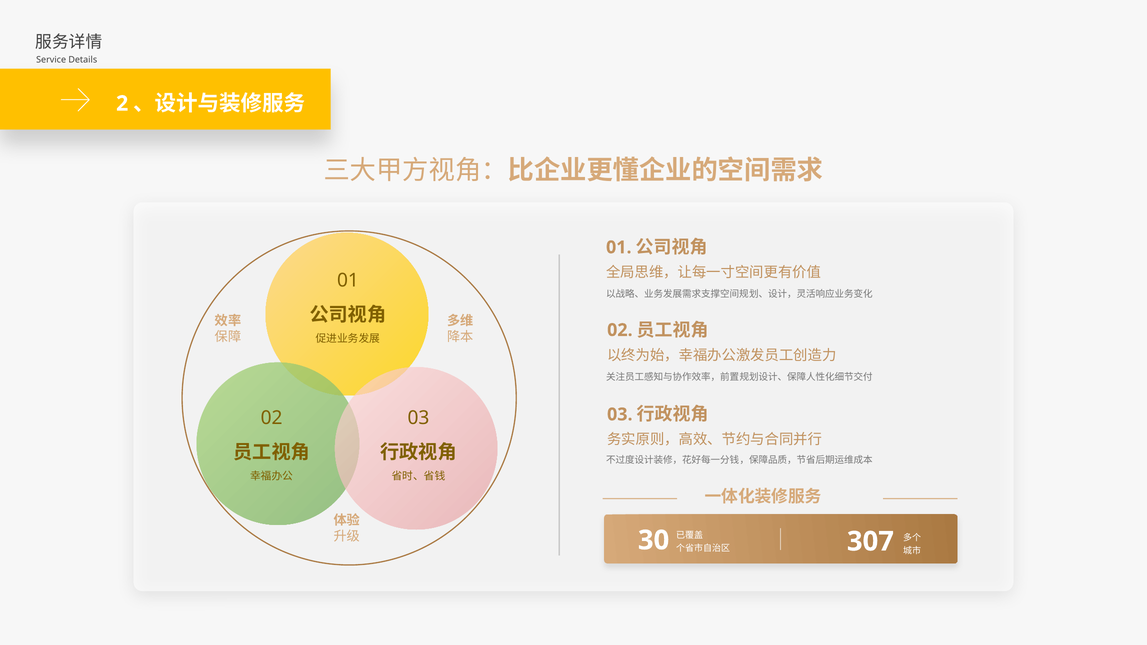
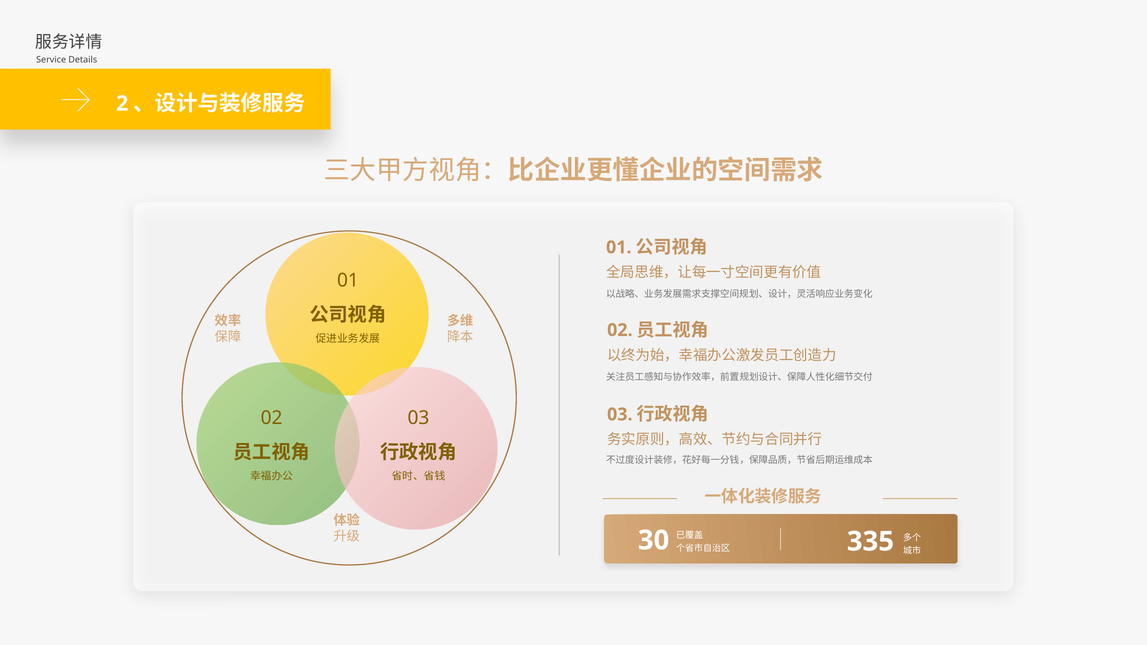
307: 307 -> 335
